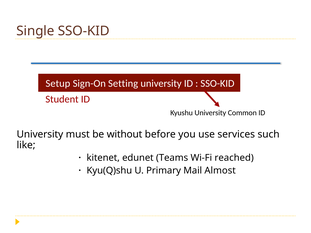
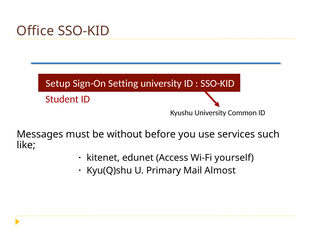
Single: Single -> Office
University at (40, 134): University -> Messages
Teams: Teams -> Access
reached: reached -> yourself
